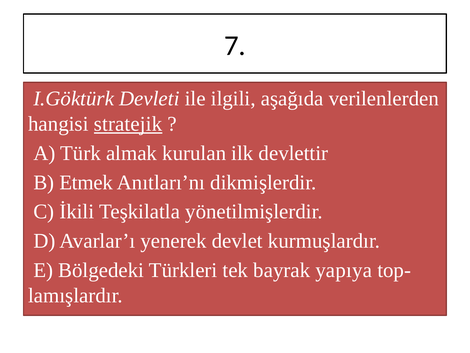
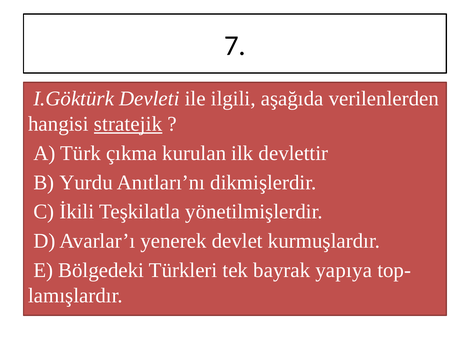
almak: almak -> çıkma
Etmek: Etmek -> Yurdu
